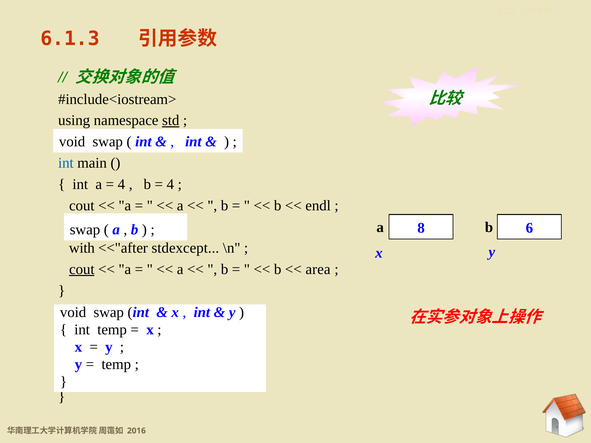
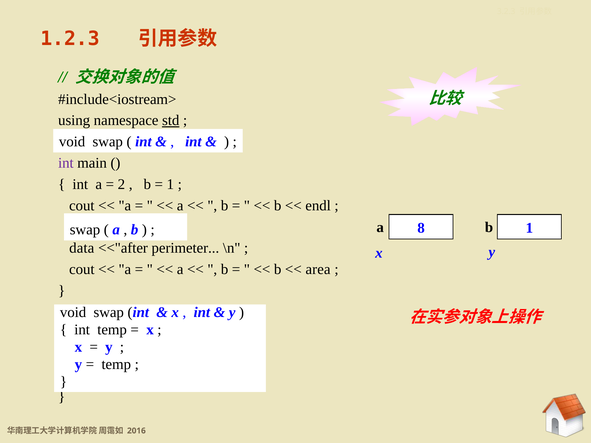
6.1.3: 6.1.3 -> 1.2.3
int at (66, 163) colour: blue -> purple
4 at (121, 184): 4 -> 2
4 at (170, 184): 4 -> 1
a 6: 6 -> 1
with: with -> data
stdexcept: stdexcept -> perimeter
cout at (82, 269) underline: present -> none
